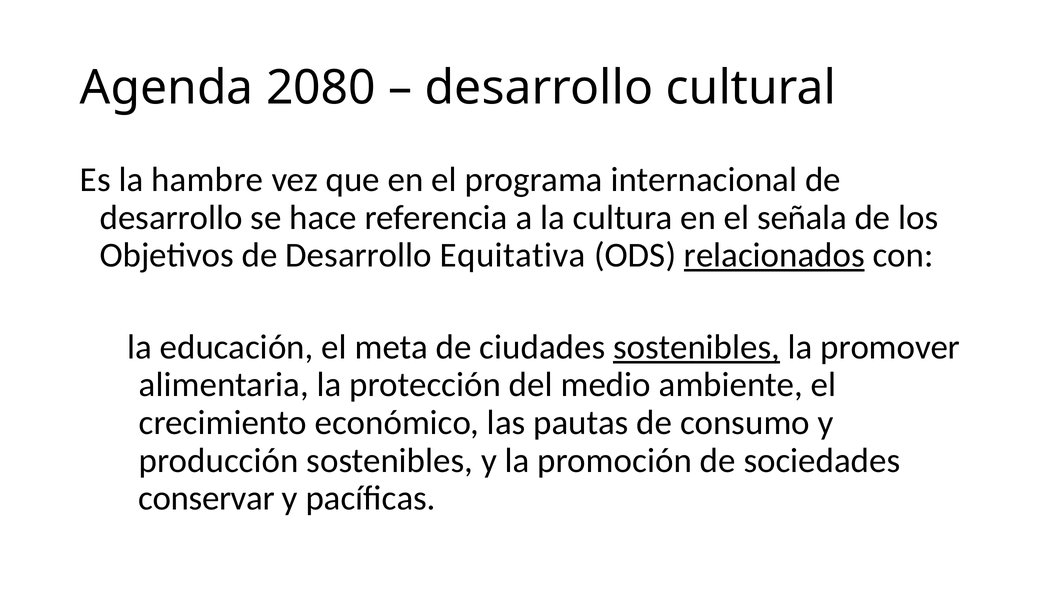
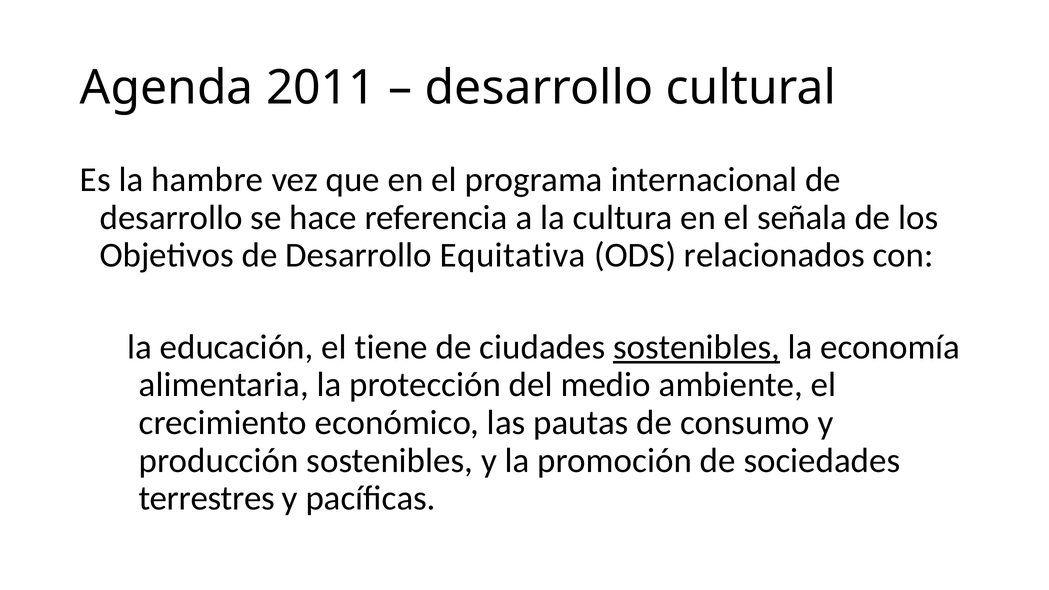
2080: 2080 -> 2011
relacionados underline: present -> none
meta: meta -> tiene
promover: promover -> economía
conservar: conservar -> terrestres
